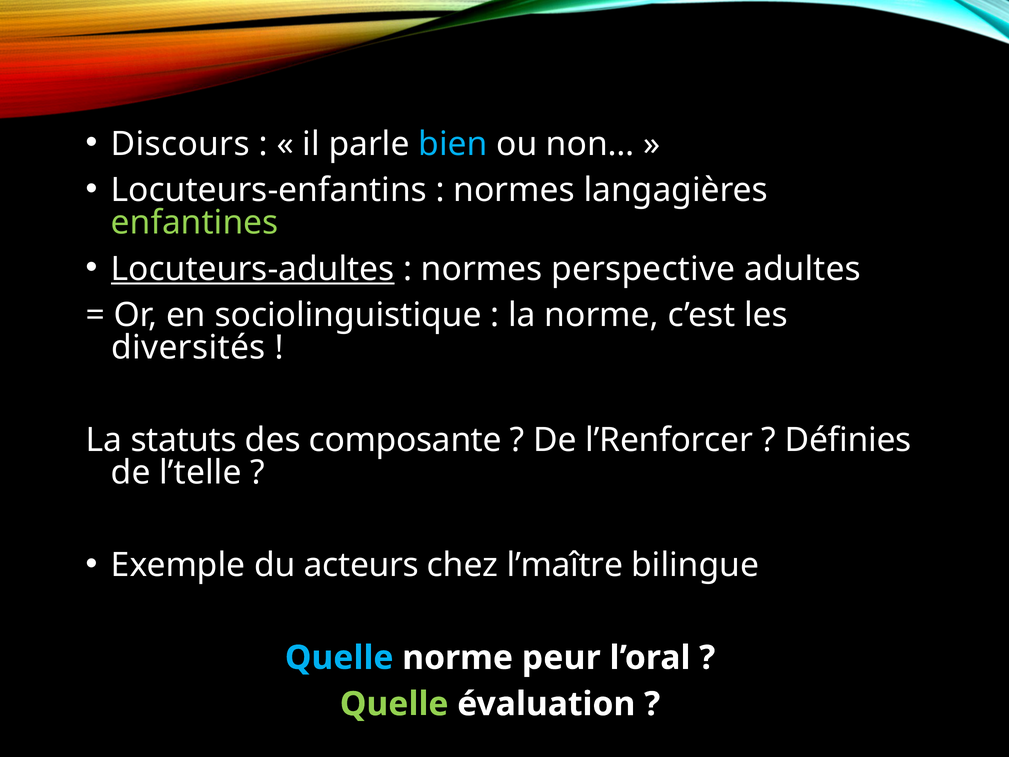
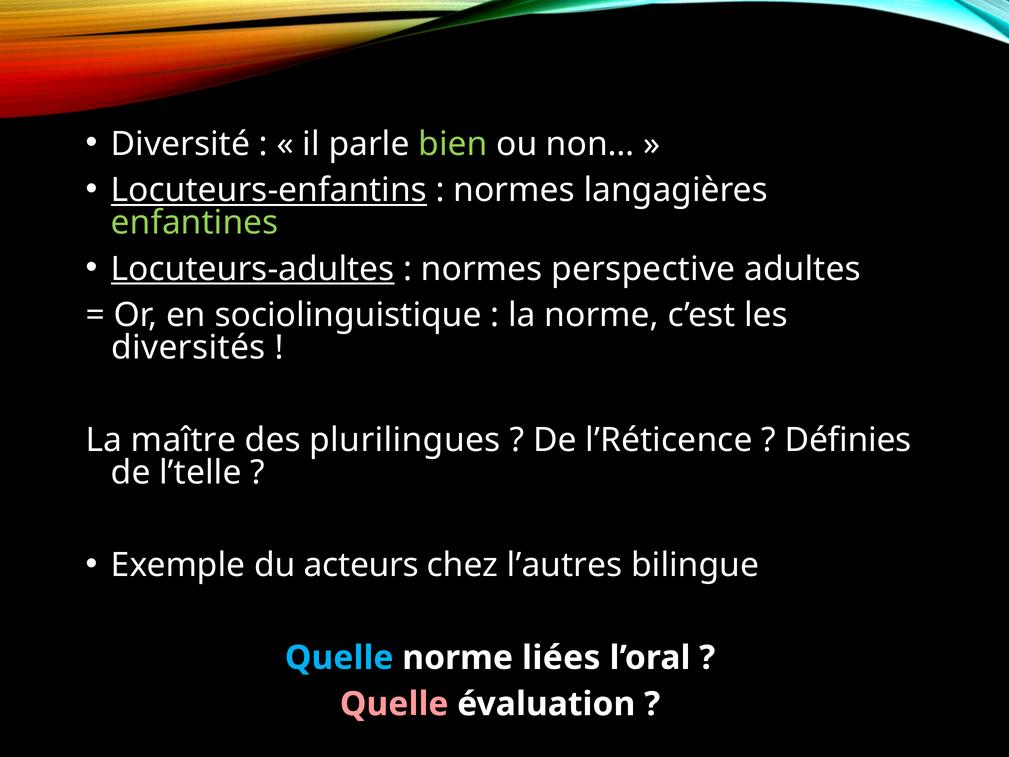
Discours: Discours -> Diversité
bien colour: light blue -> light green
Locuteurs-enfantins underline: none -> present
statuts: statuts -> maître
composante: composante -> plurilingues
l’Renforcer: l’Renforcer -> l’Réticence
l’maître: l’maître -> l’autres
peur: peur -> liées
Quelle at (394, 704) colour: light green -> pink
